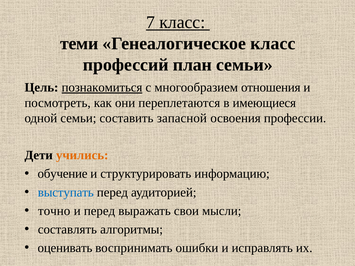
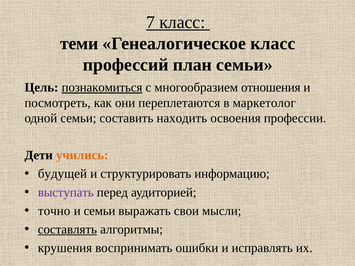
имеющиеся: имеющиеся -> маркетолог
запасной: запасной -> находить
обучение: обучение -> будущей
выступать colour: blue -> purple
и перед: перед -> семьи
составлять underline: none -> present
оценивать: оценивать -> крушения
